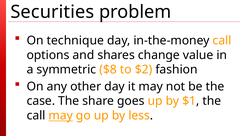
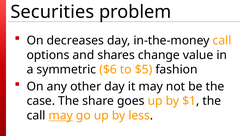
technique: technique -> decreases
$8: $8 -> $6
$2: $2 -> $5
